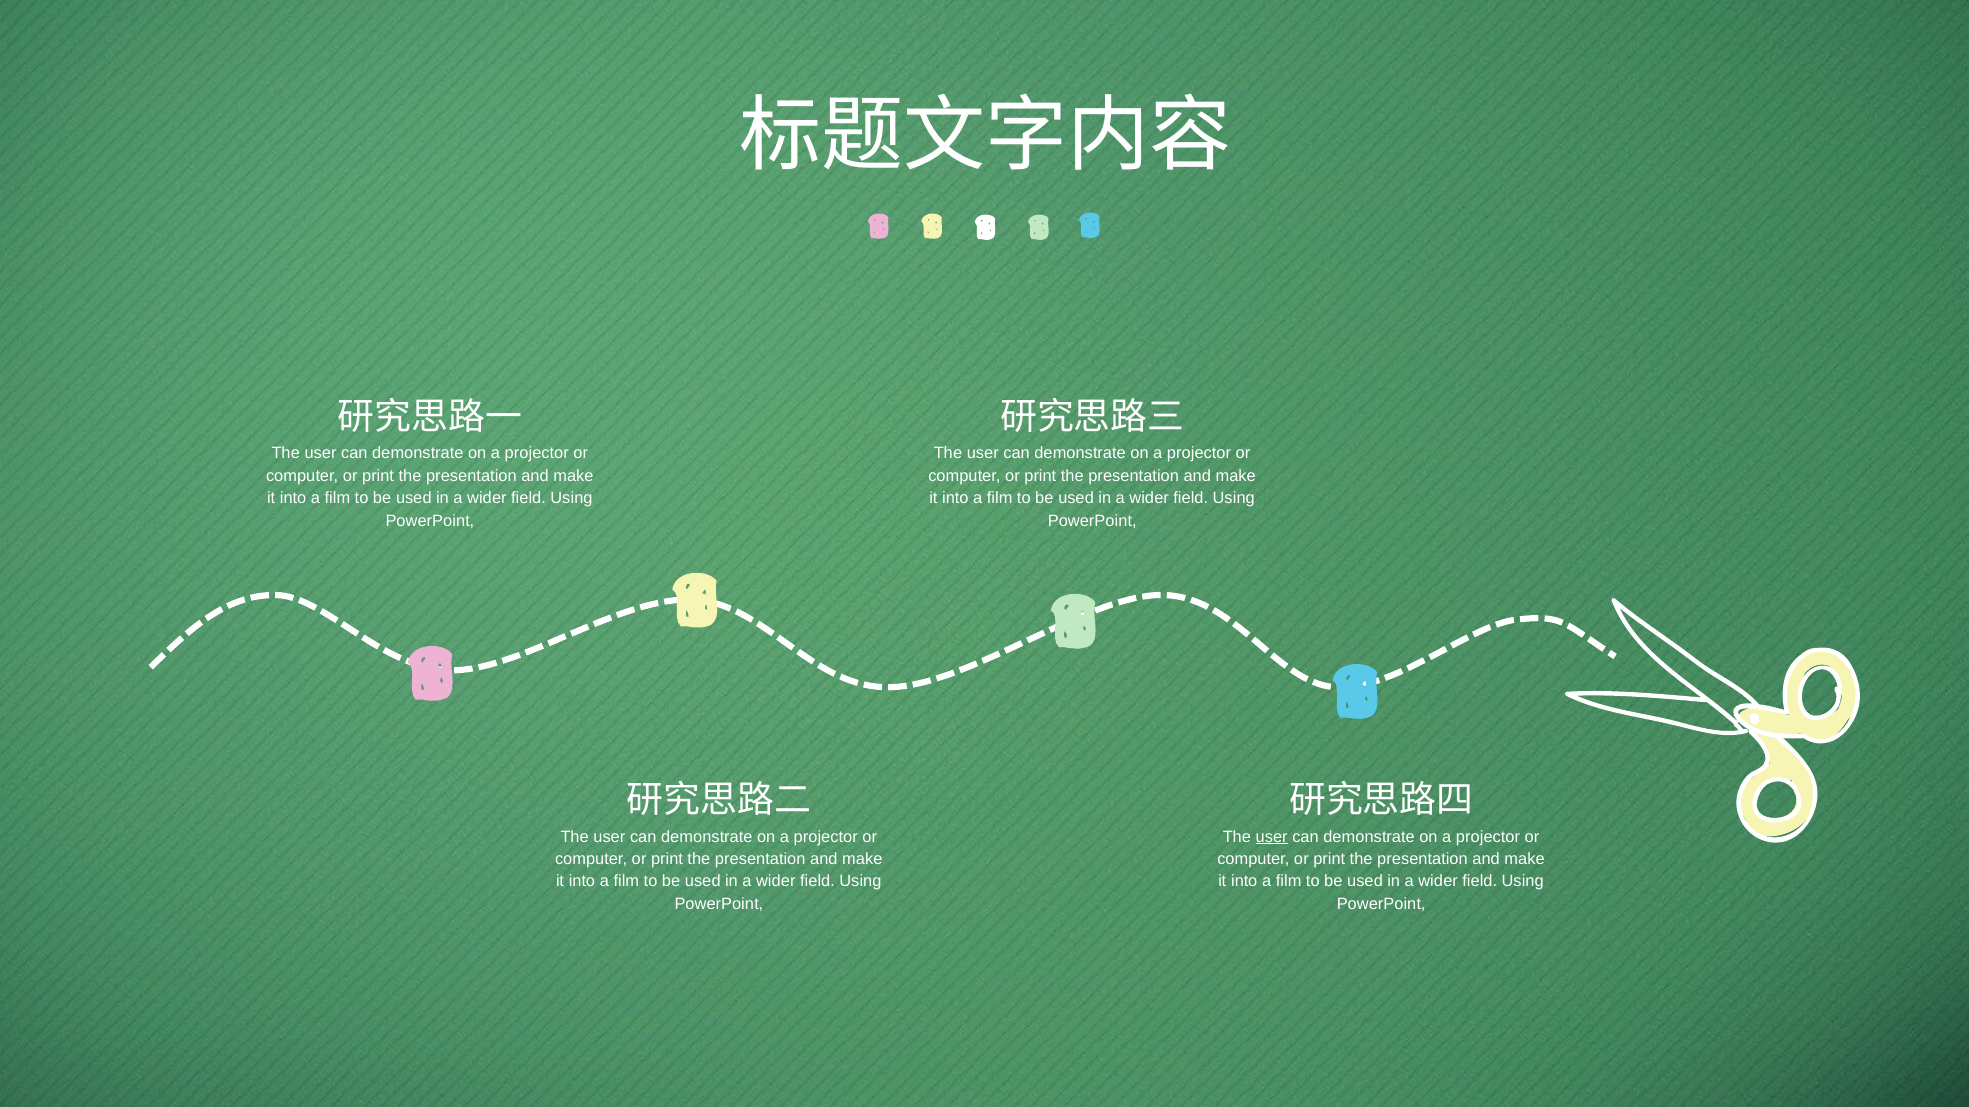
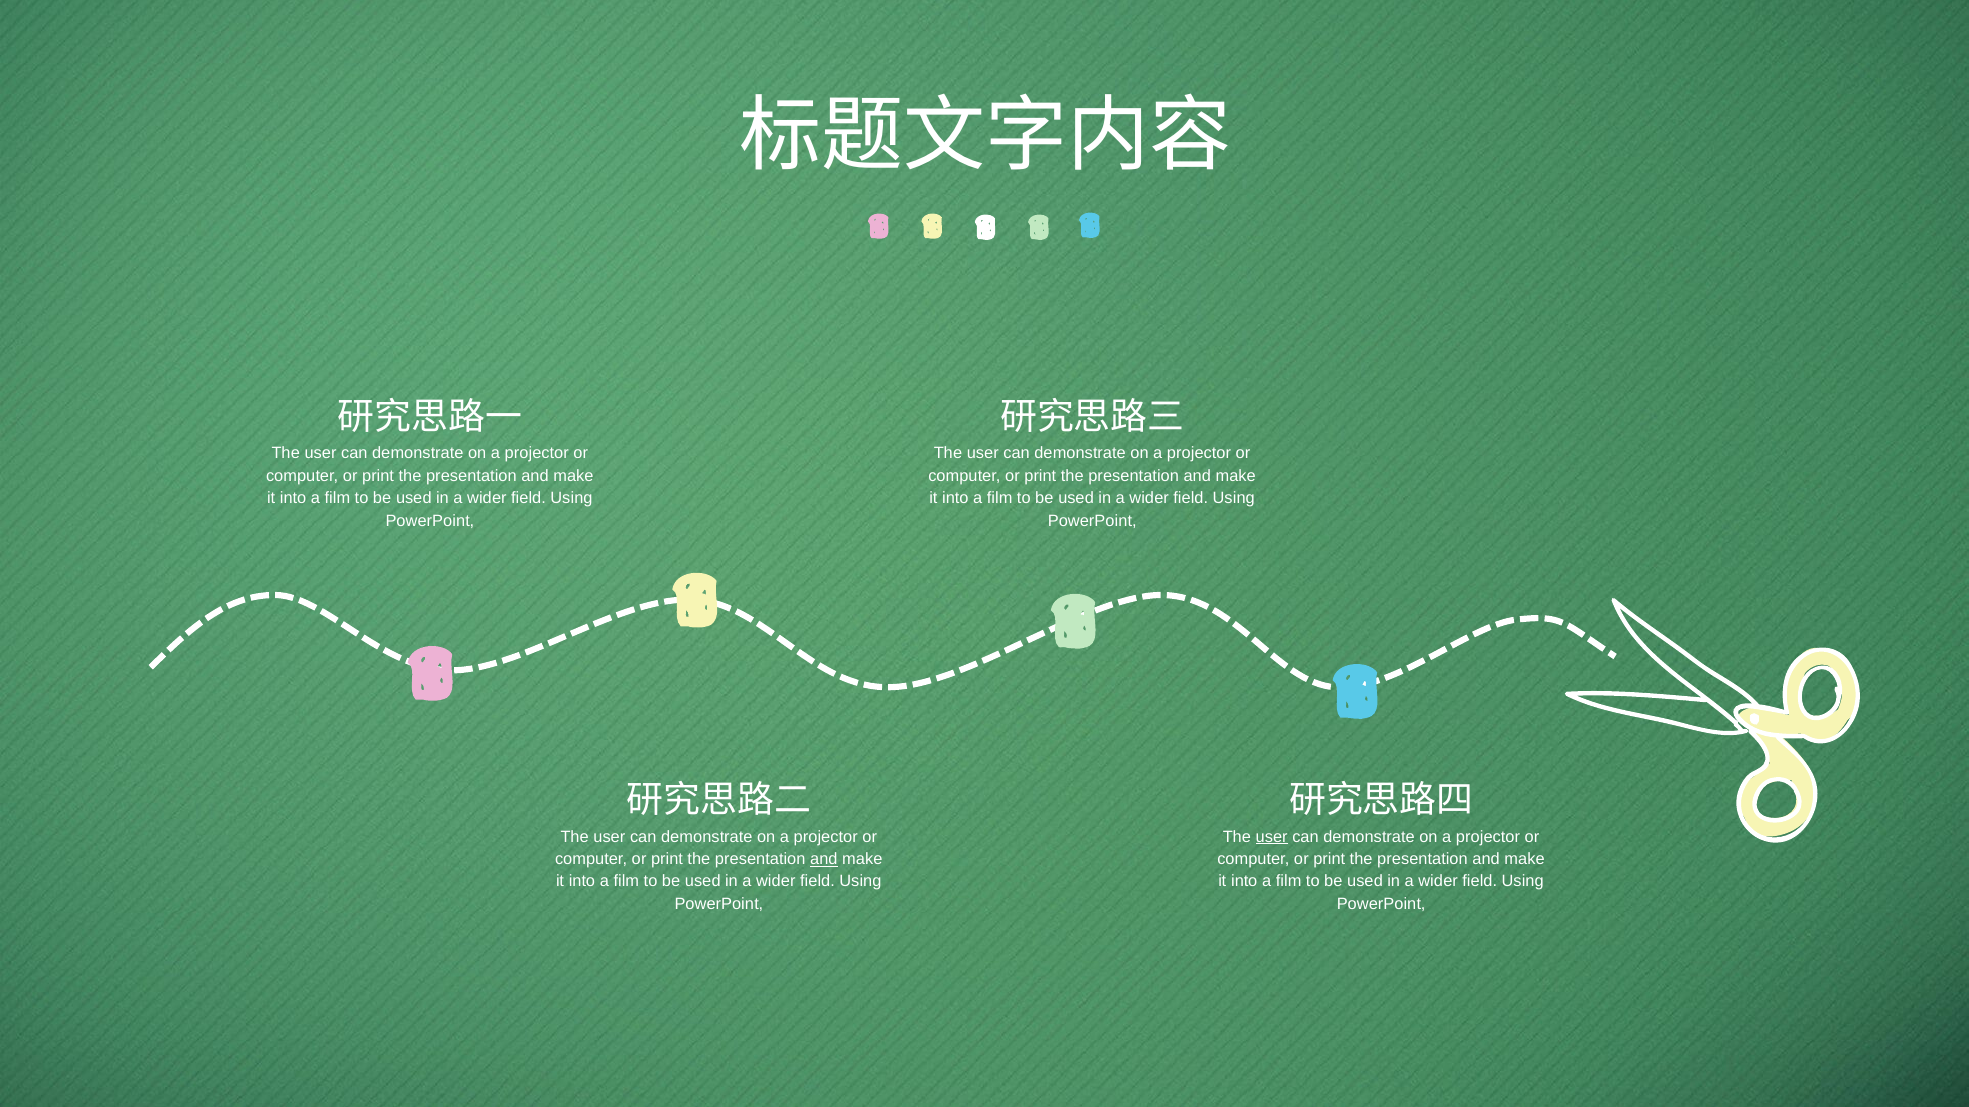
and at (824, 859) underline: none -> present
